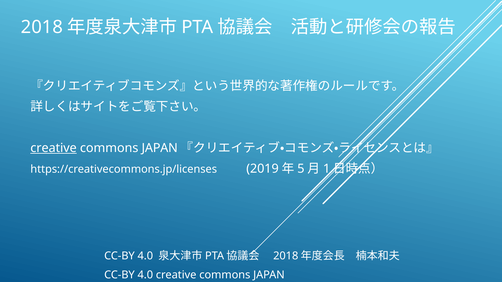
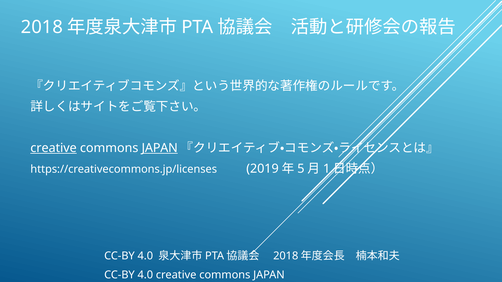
JAPAN at (160, 148) underline: none -> present
